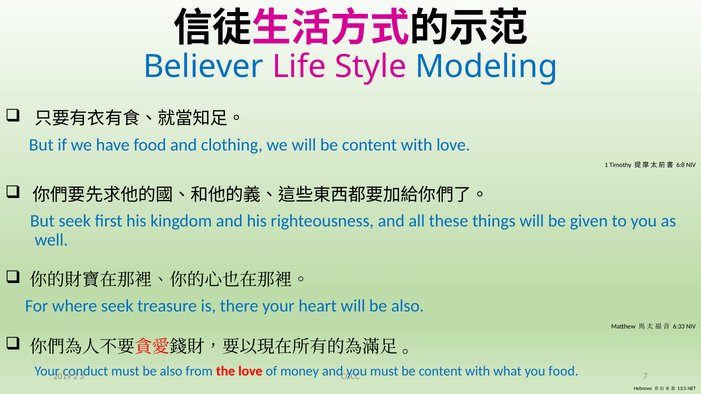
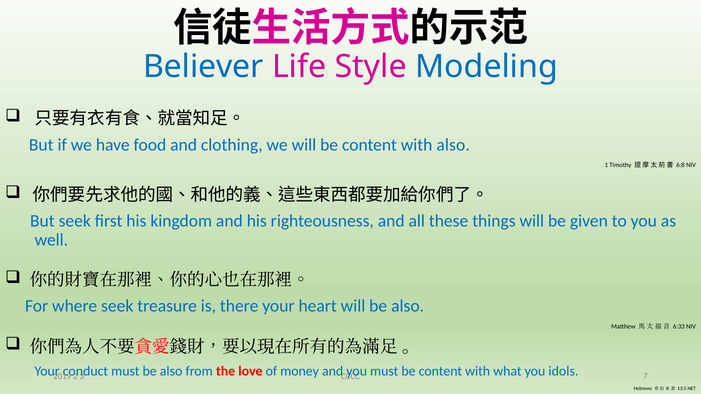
with love: love -> also
you food: food -> idols
